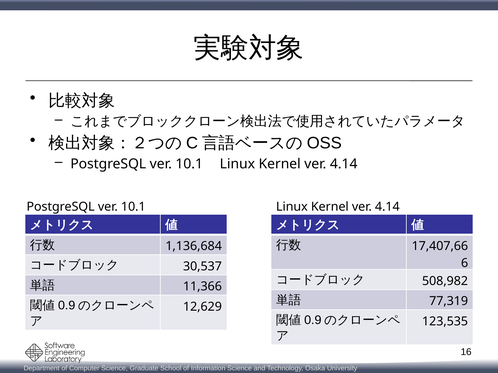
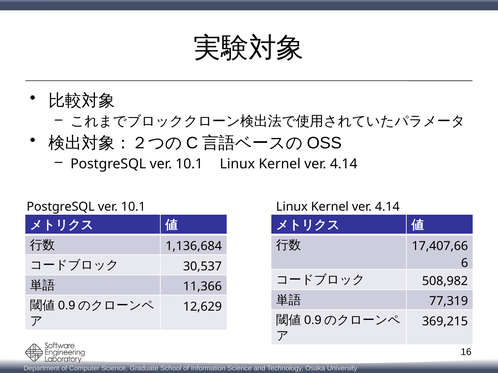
123,535: 123,535 -> 369,215
